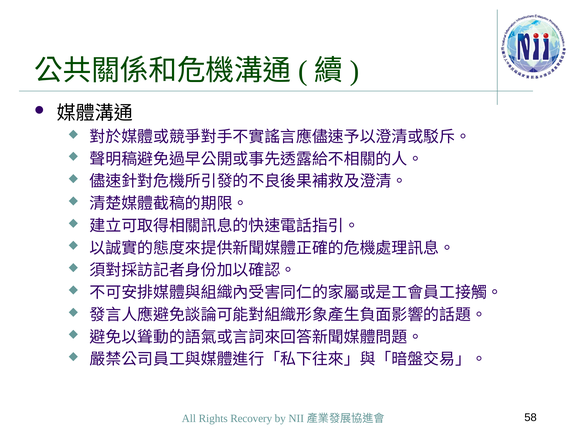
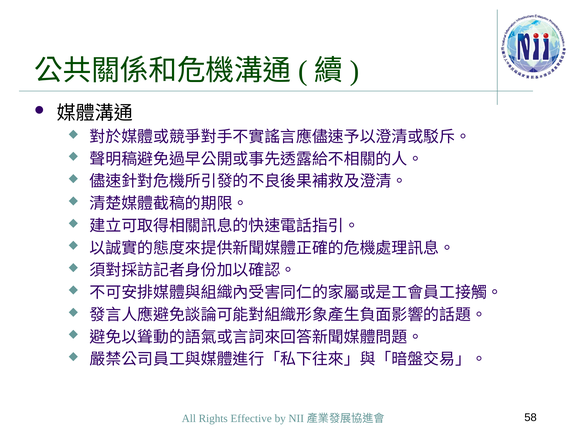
Recovery: Recovery -> Effective
